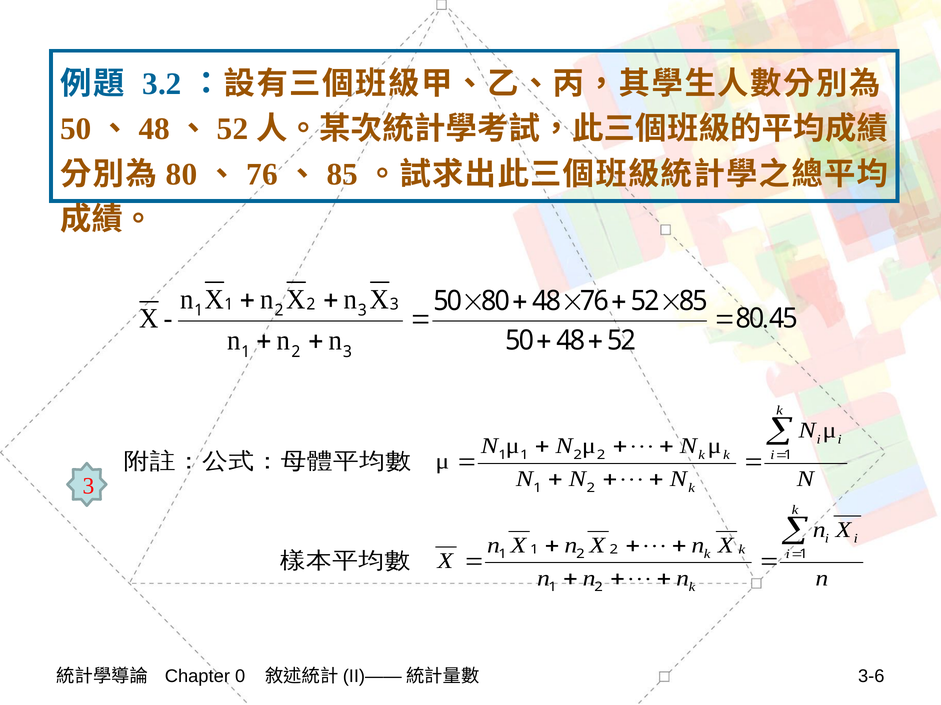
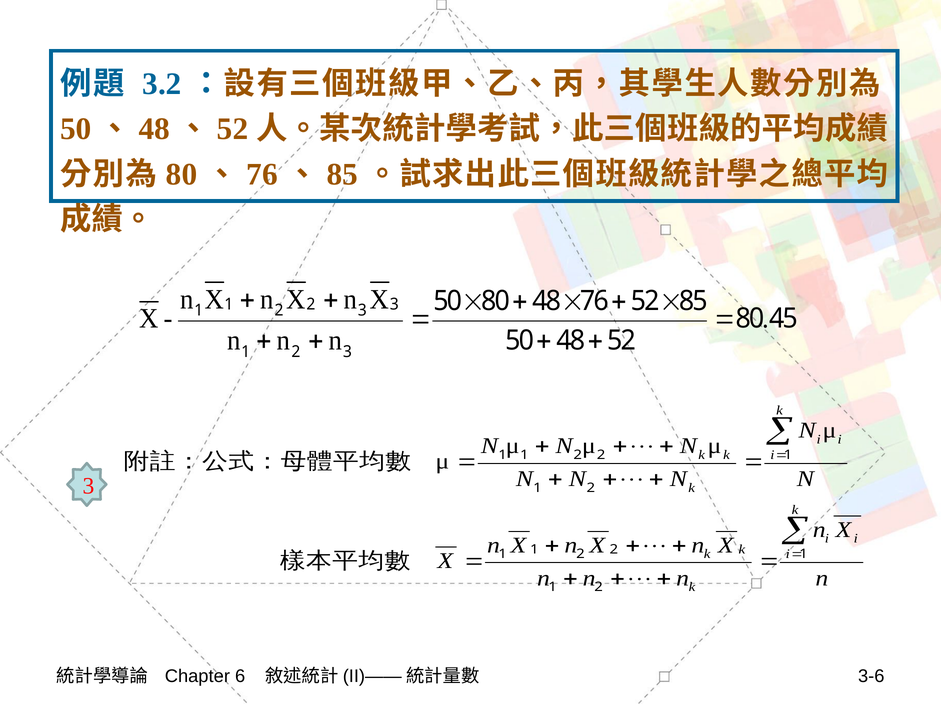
0: 0 -> 6
